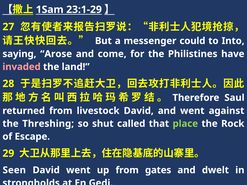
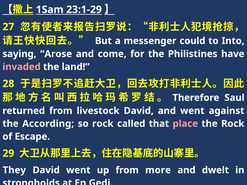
Threshing: Threshing -> According
so shut: shut -> rock
place colour: light green -> pink
Seen: Seen -> They
gates: gates -> more
